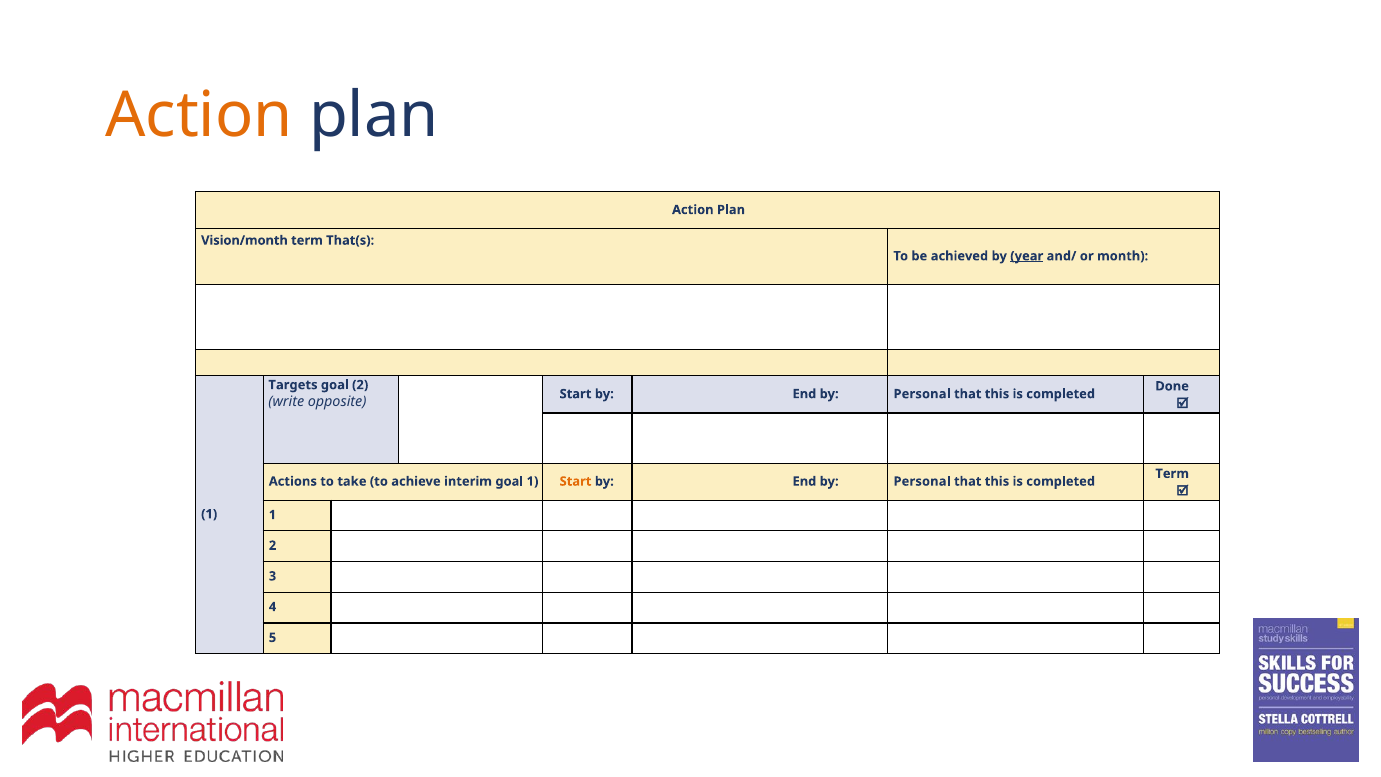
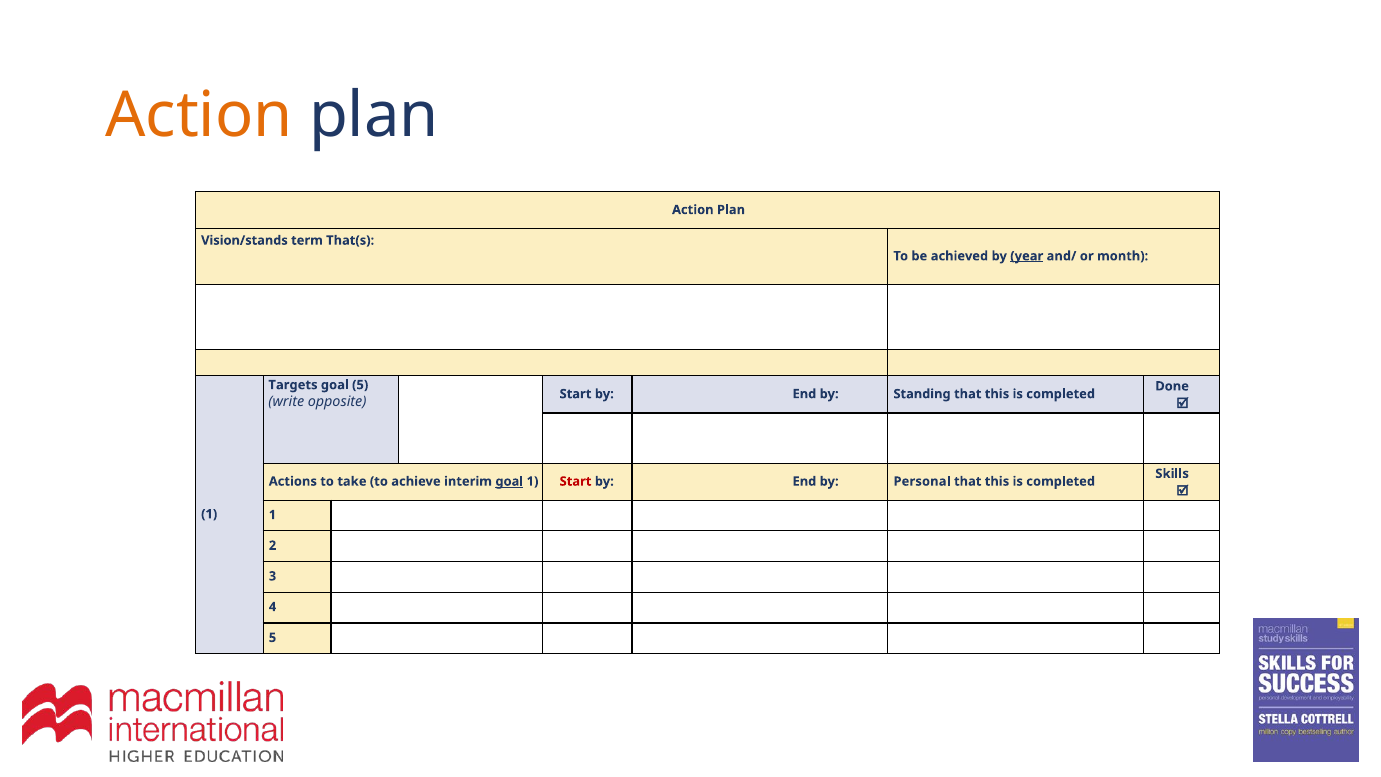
Vision/month: Vision/month -> Vision/stands
goal 2: 2 -> 5
Personal at (922, 394): Personal -> Standing
Term at (1172, 474): Term -> Skills
goal at (509, 481) underline: none -> present
Start at (576, 481) colour: orange -> red
